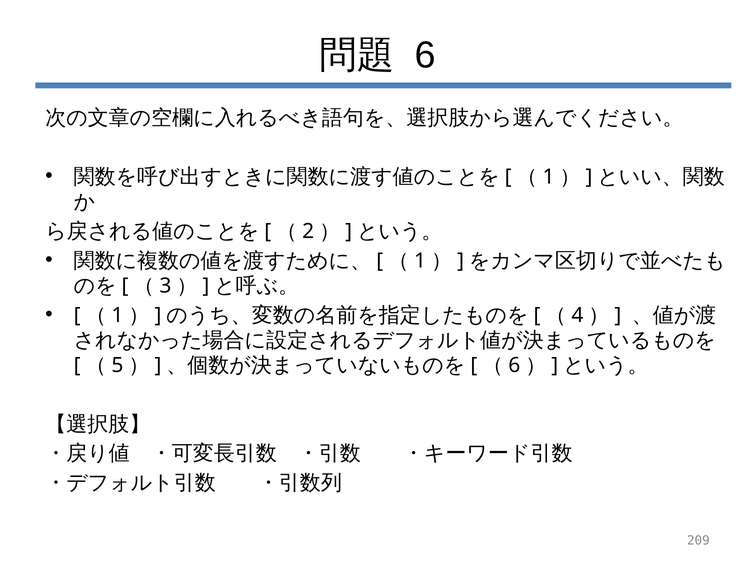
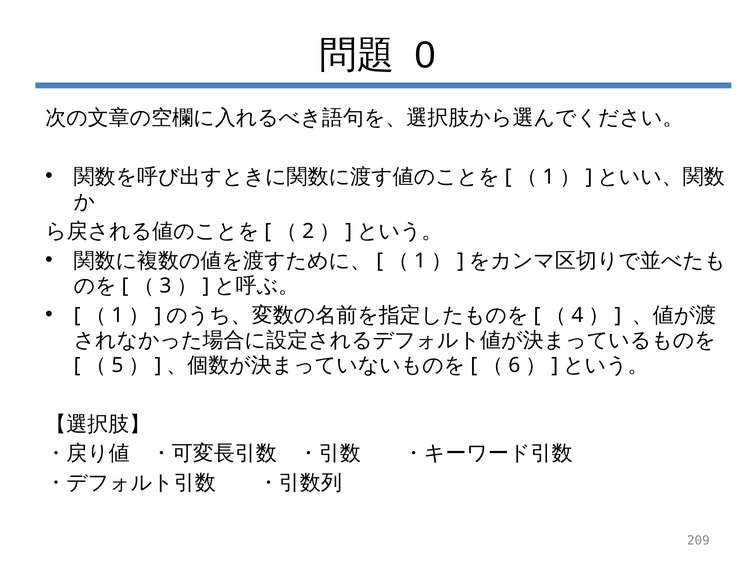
6: 6 -> 0
